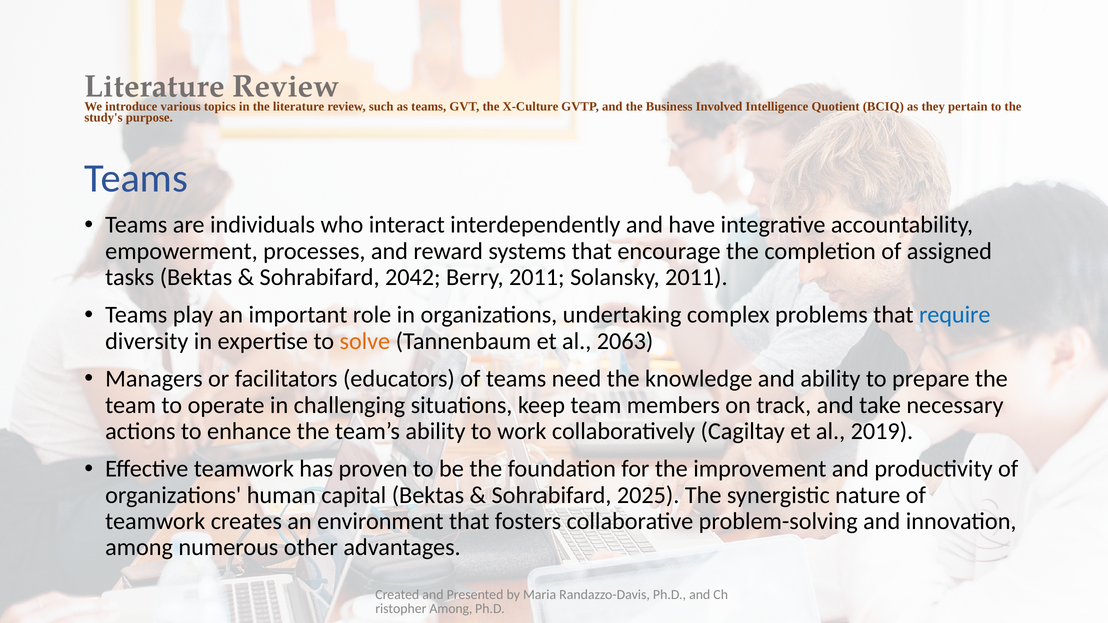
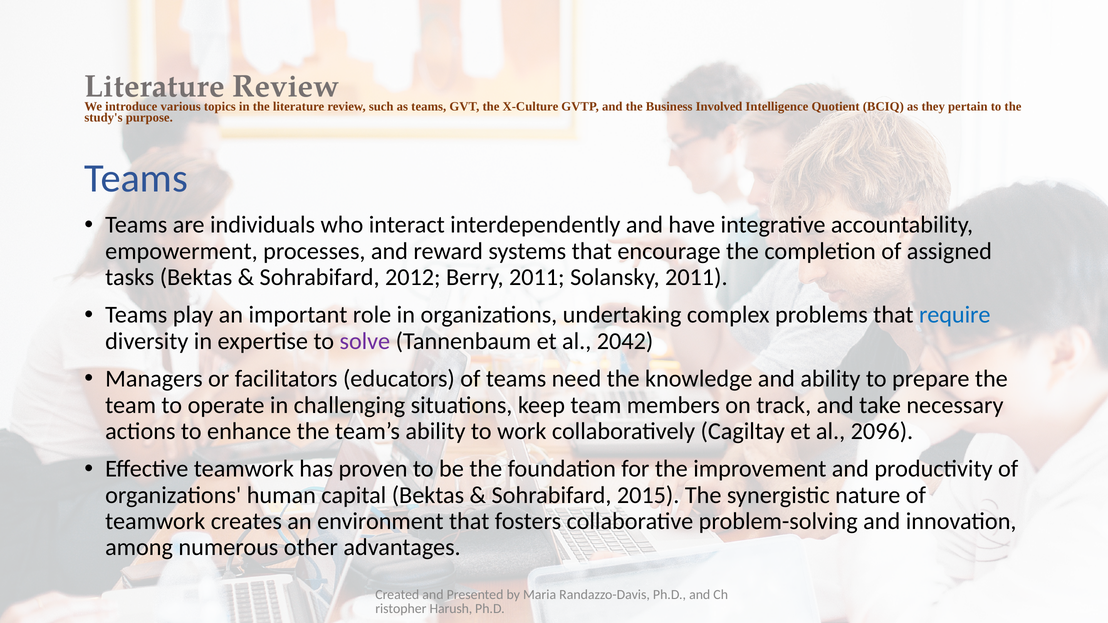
2042: 2042 -> 2012
solve colour: orange -> purple
2063: 2063 -> 2042
2019: 2019 -> 2096
2025: 2025 -> 2015
Among at (451, 609): Among -> Harush
